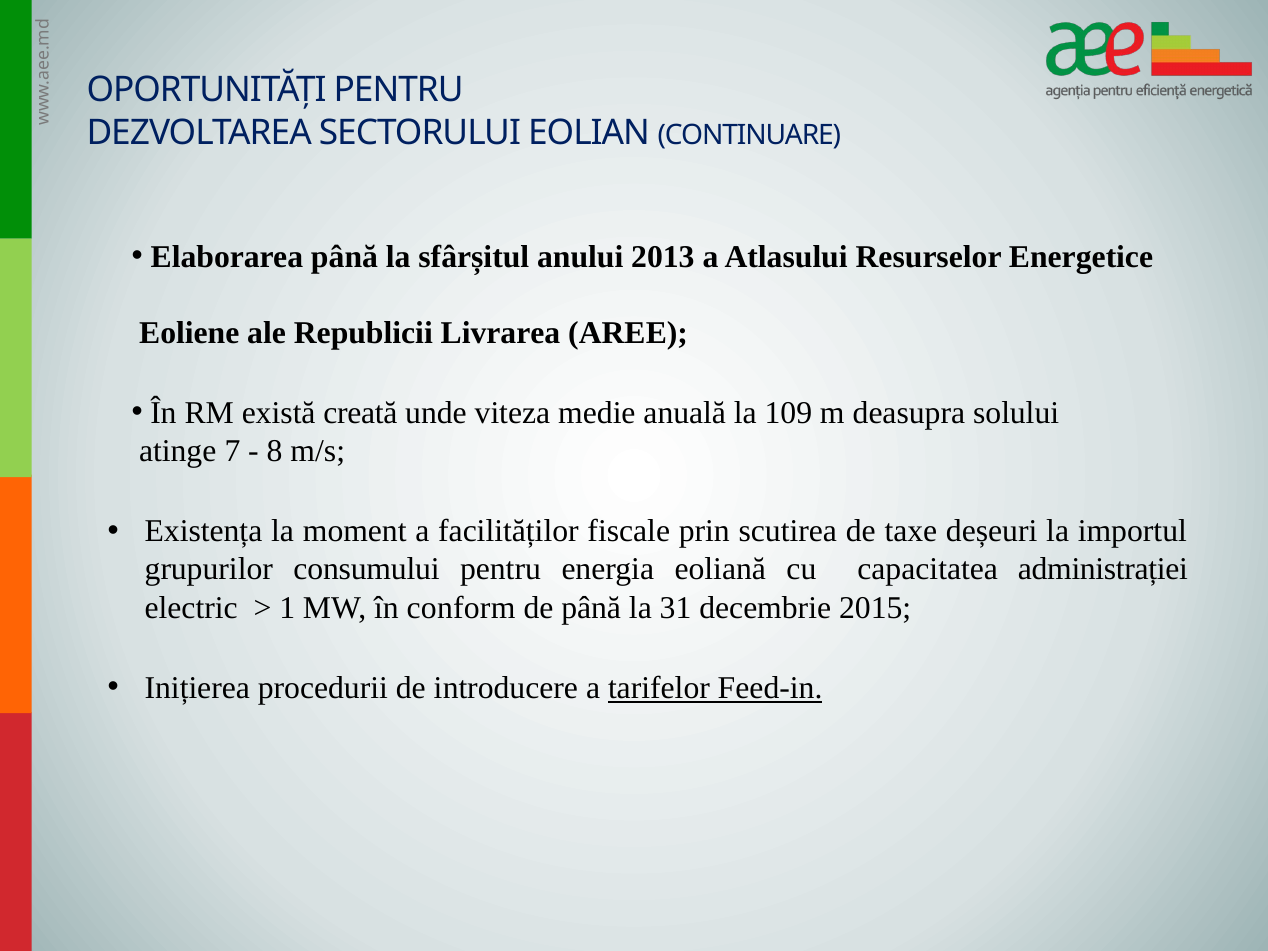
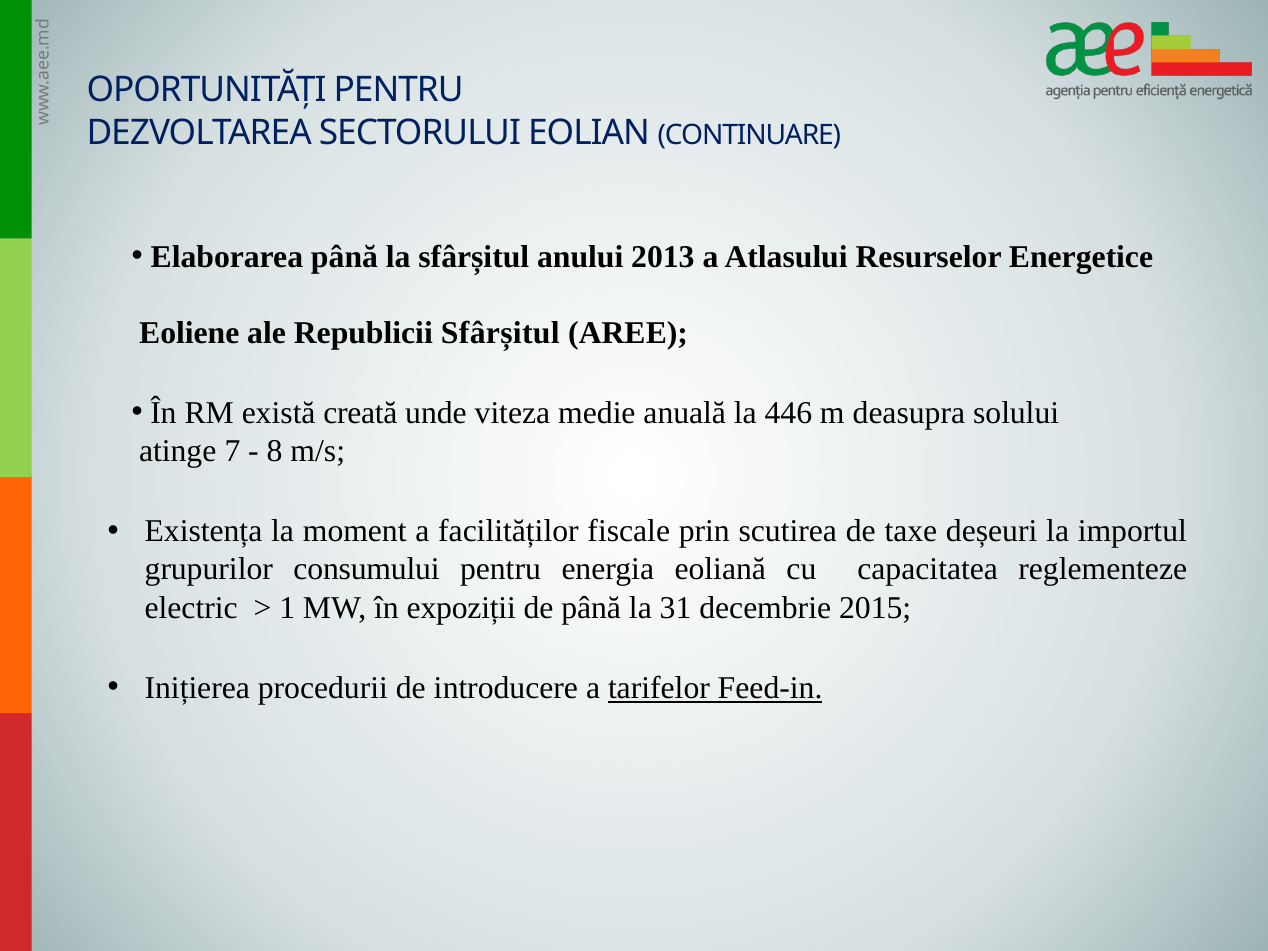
Republicii Livrarea: Livrarea -> Sfârșitul
109: 109 -> 446
administrației: administrației -> reglementeze
conform: conform -> expoziții
